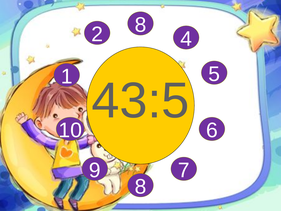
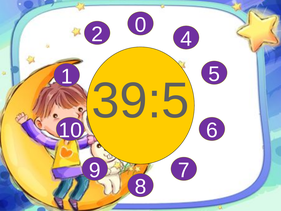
2 8: 8 -> 0
43:5: 43:5 -> 39:5
